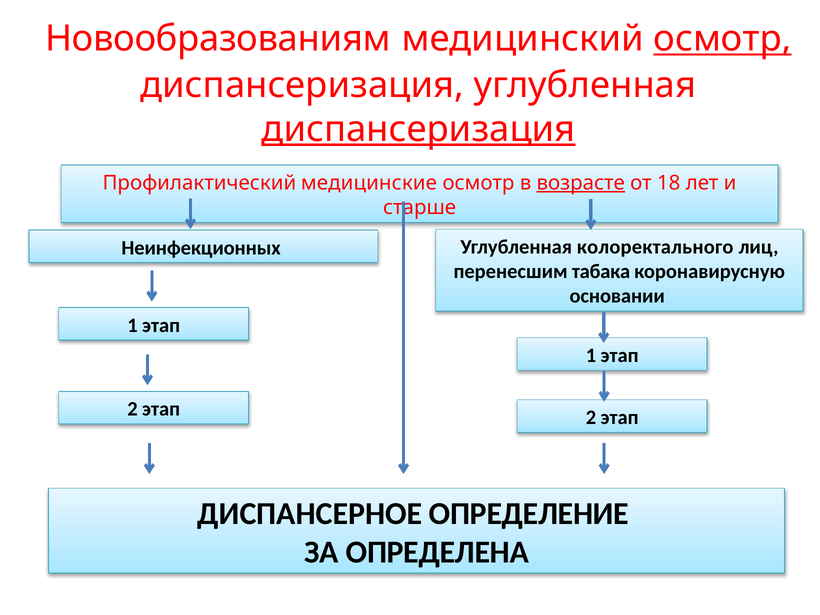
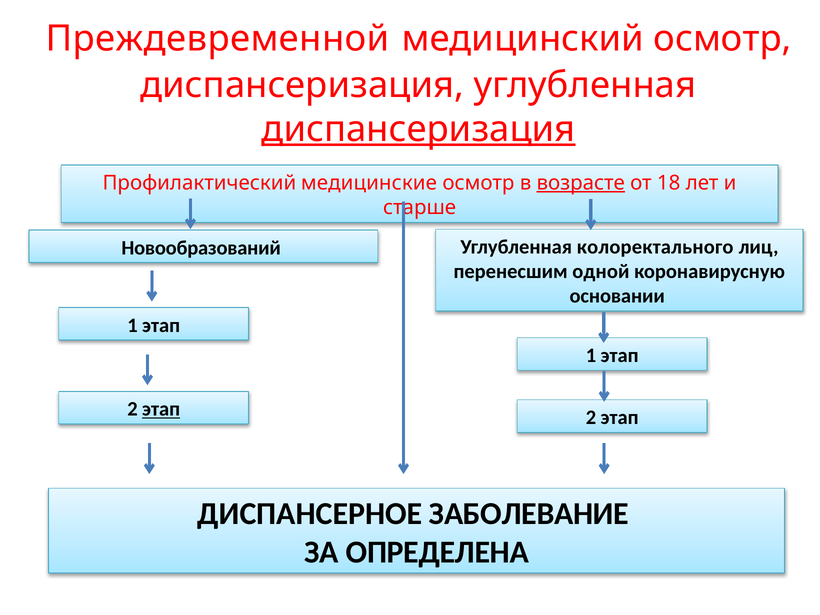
Новообразованиям: Новообразованиям -> Преждевременной
осмотр at (722, 39) underline: present -> none
Неинфекционных: Неинфекционных -> Новообразований
табака: табака -> одной
этап at (161, 409) underline: none -> present
ОПРЕДЕЛЕНИЕ: ОПРЕДЕЛЕНИЕ -> ЗАБОЛЕВАНИЕ
